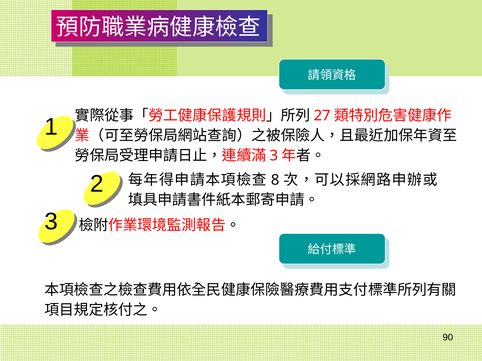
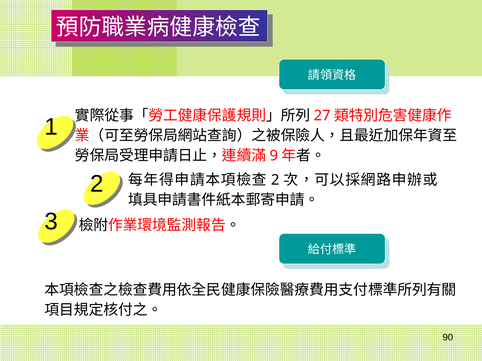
3 at (274, 156): 3 -> 9
8 at (275, 180): 8 -> 2
